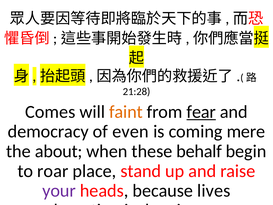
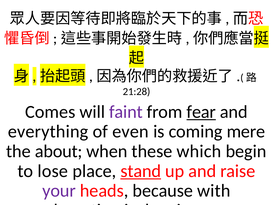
faint colour: orange -> purple
democracy: democracy -> everything
behalf: behalf -> which
roar: roar -> lose
stand underline: none -> present
lives: lives -> with
